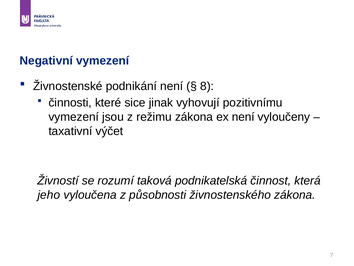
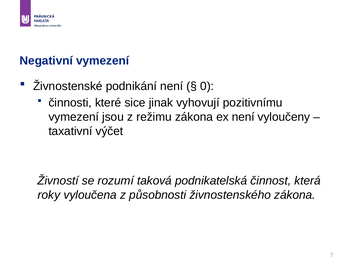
8: 8 -> 0
jeho: jeho -> roky
